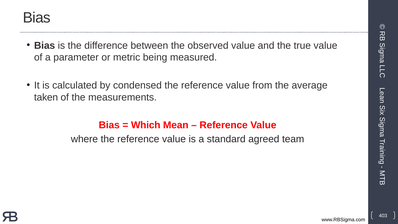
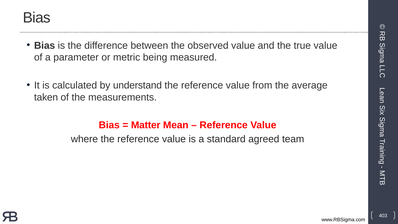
condensed: condensed -> understand
Which: Which -> Matter
